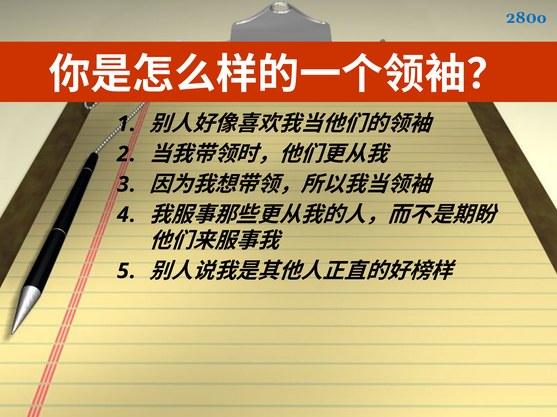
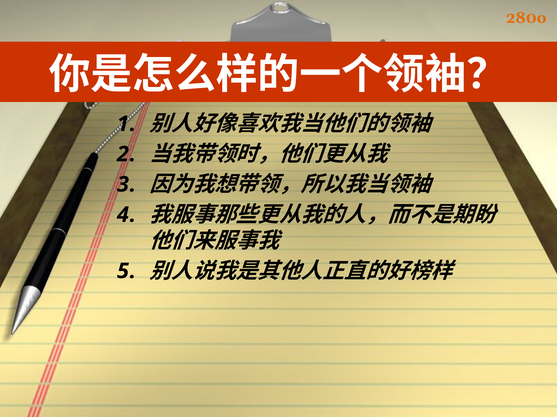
280o colour: blue -> orange
